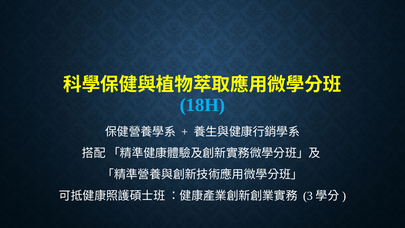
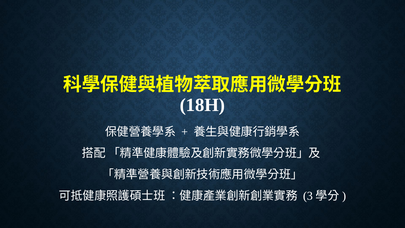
18H colour: light blue -> white
